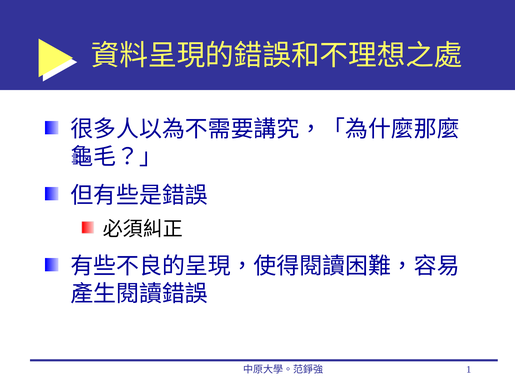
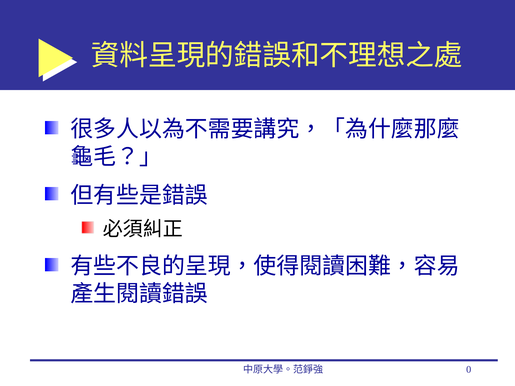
1: 1 -> 0
